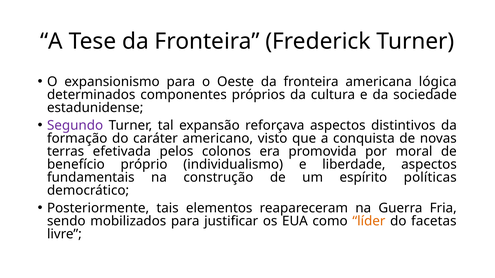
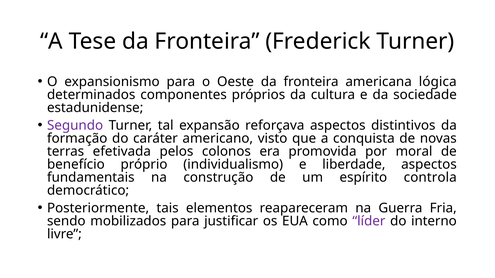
políticas: políticas -> controla
líder colour: orange -> purple
facetas: facetas -> interno
